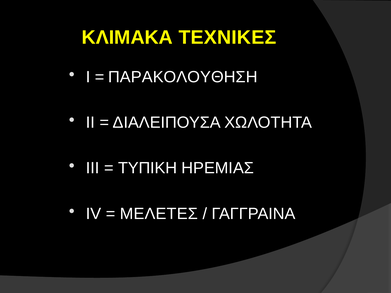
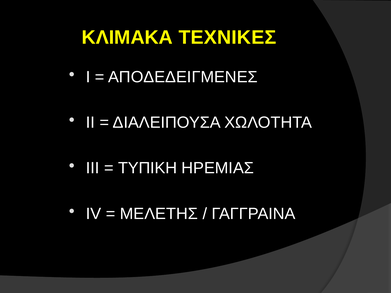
ΠΑΡΑΚΟΛΟΥΘΗΣΗ: ΠΑΡΑΚΟΛΟΥΘΗΣΗ -> ΑΠΟΔΕΔΕΙΓΜΕΝΕΣ
ΜΕΛΕΤΕΣ: ΜΕΛΕΤΕΣ -> ΜΕΛΕΤΗΣ
